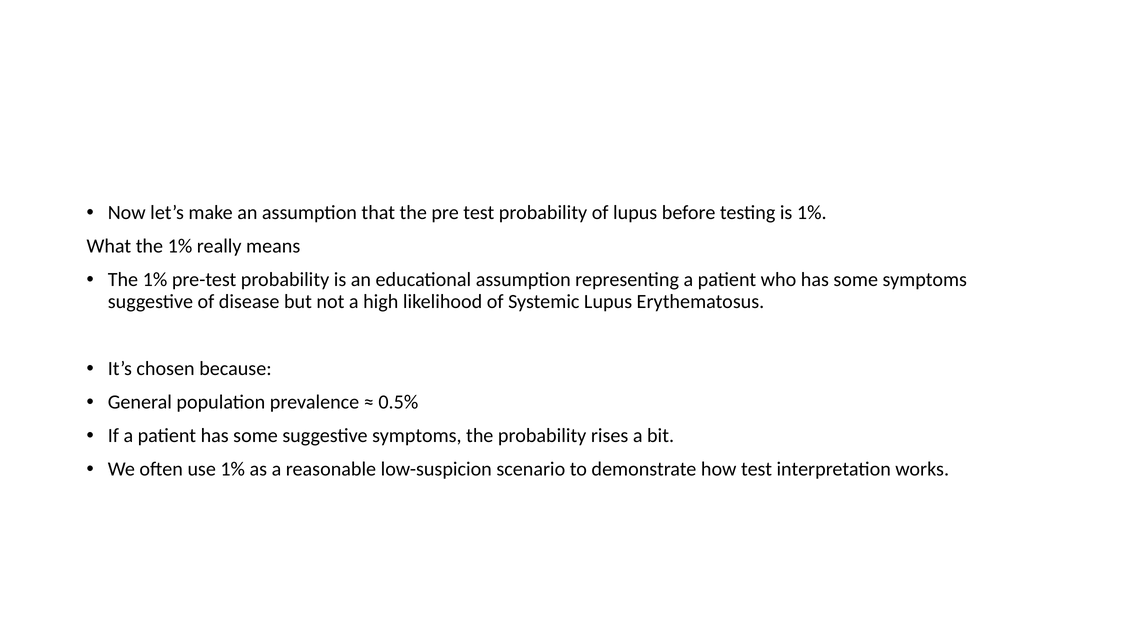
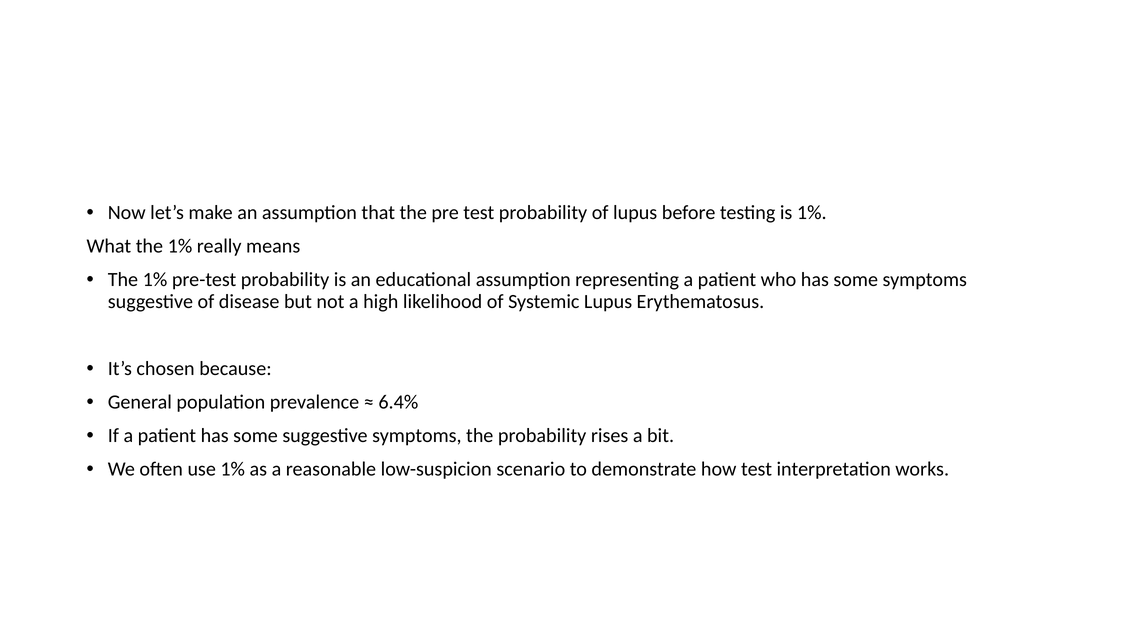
0.5%: 0.5% -> 6.4%
